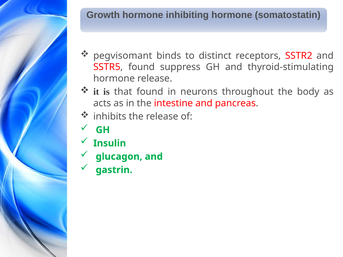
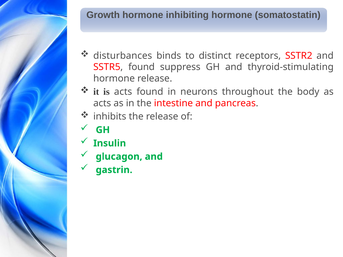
pegvisomant: pegvisomant -> disturbances
is that: that -> acts
